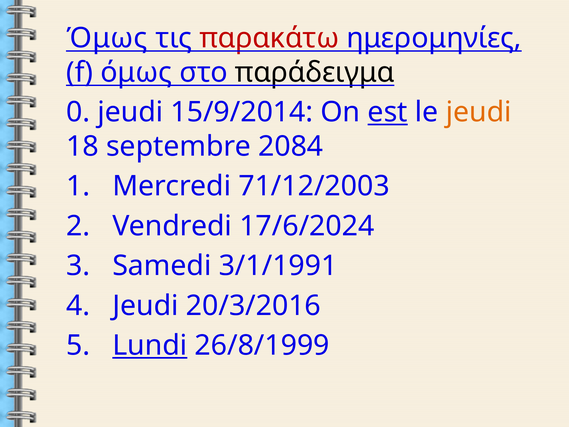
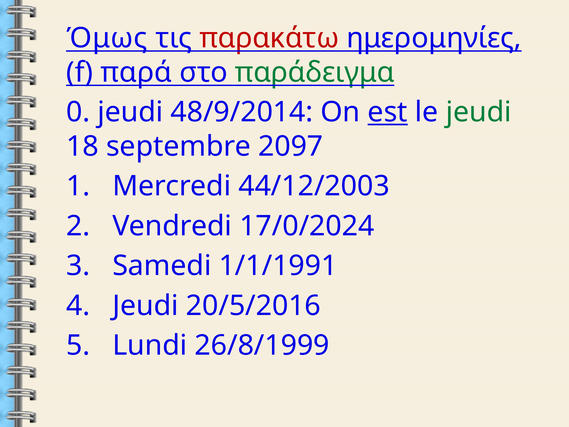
f όμως: όμως -> παρά
παράδειγμα colour: black -> green
15/9/2014: 15/9/2014 -> 48/9/2014
jeudi at (479, 112) colour: orange -> green
2084: 2084 -> 2097
71/12/2003: 71/12/2003 -> 44/12/2003
17/6/2024: 17/6/2024 -> 17/0/2024
3/1/1991: 3/1/1991 -> 1/1/1991
20/3/2016: 20/3/2016 -> 20/5/2016
Lundi underline: present -> none
